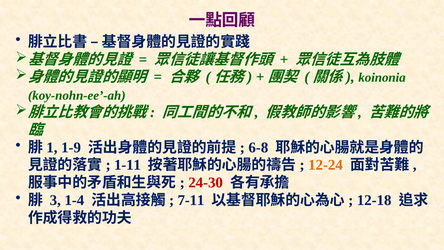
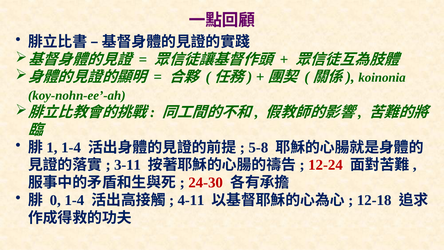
1-9 at (71, 147): 1-9 -> 1-4
6-8: 6-8 -> 5-8
1-11: 1-11 -> 3-11
12-24 colour: orange -> red
3: 3 -> 0
7-11: 7-11 -> 4-11
